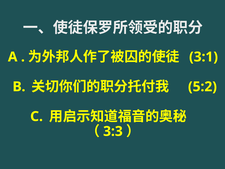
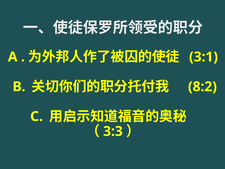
5:2: 5:2 -> 8:2
